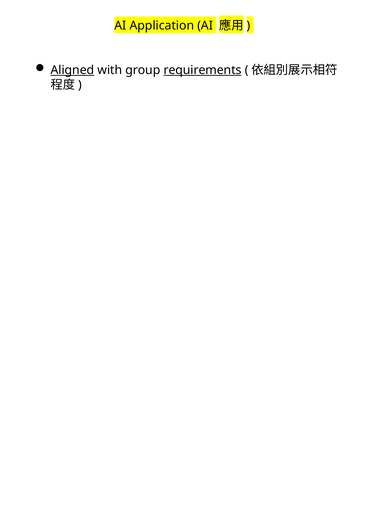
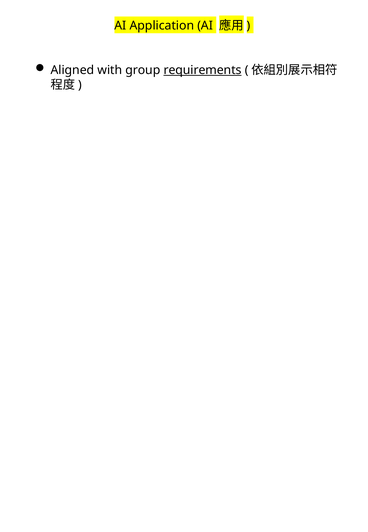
Aligned underline: present -> none
